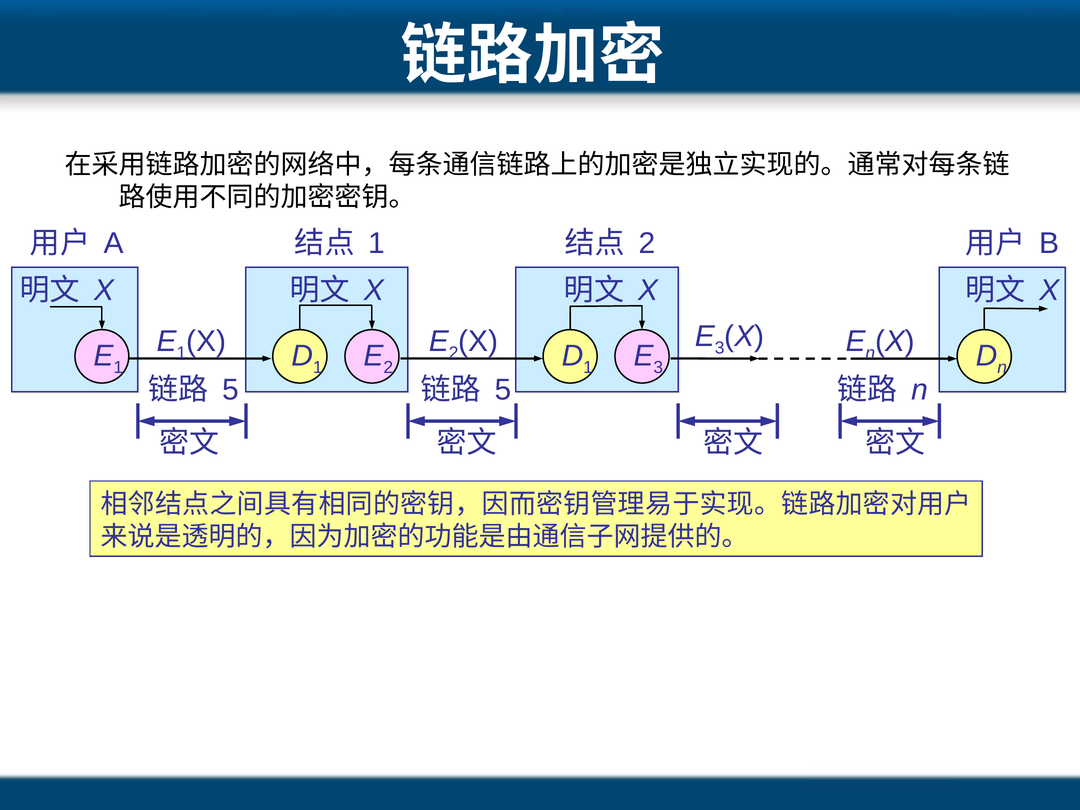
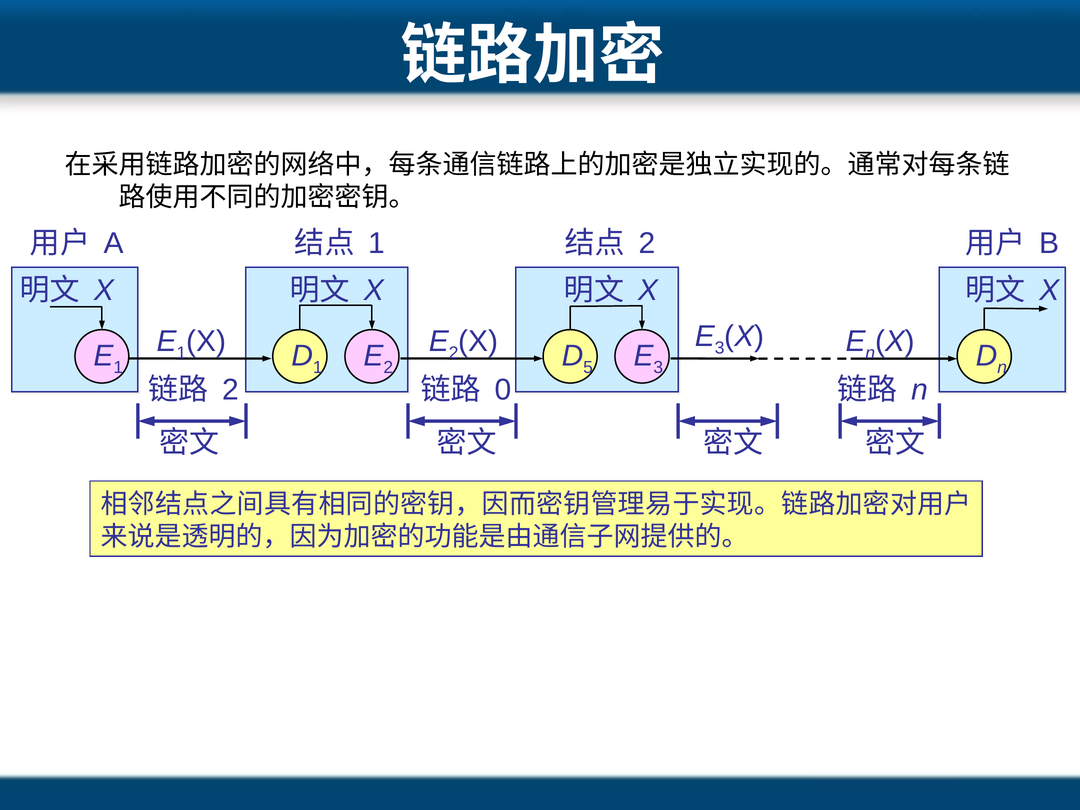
1 at (588, 368): 1 -> 5
5 at (231, 390): 5 -> 2
5 at (503, 390): 5 -> 0
